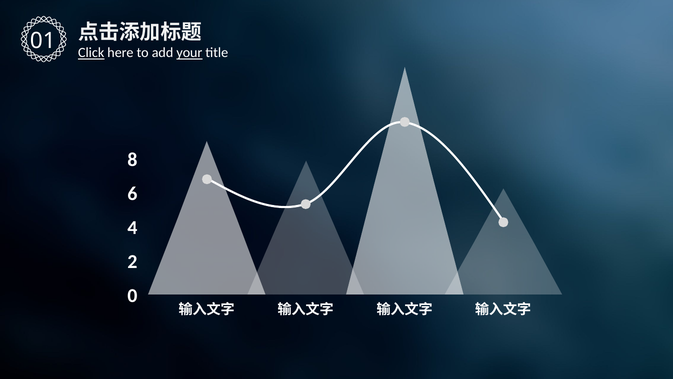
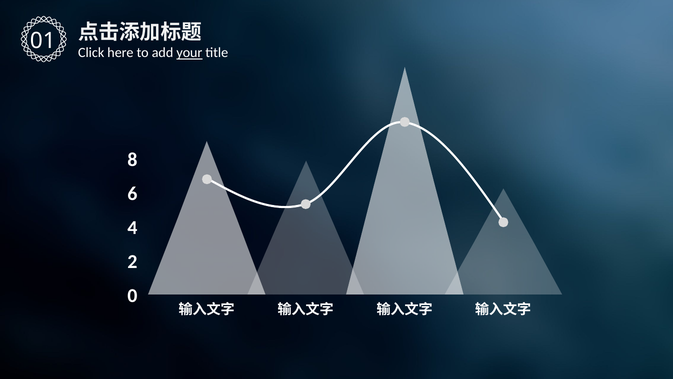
Click underline: present -> none
